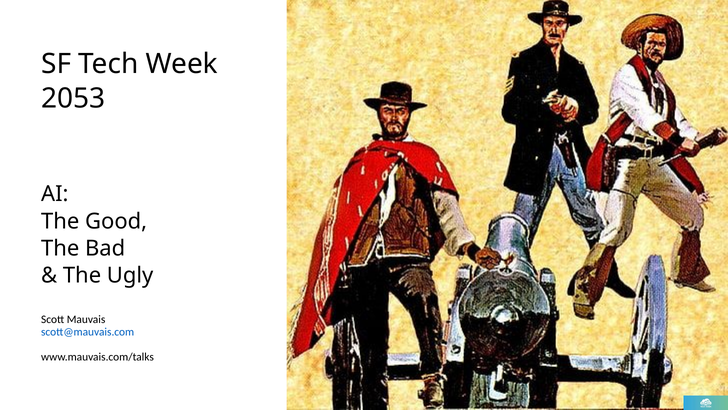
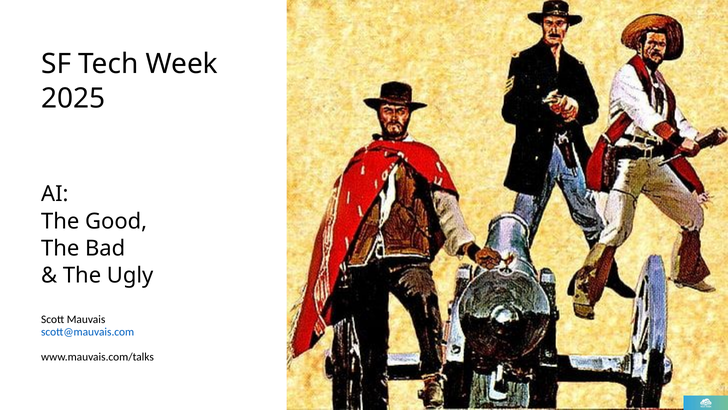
2053: 2053 -> 2025
